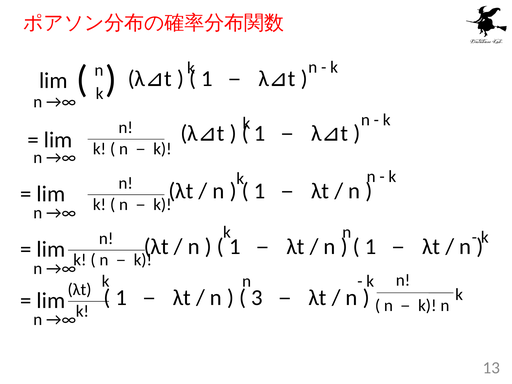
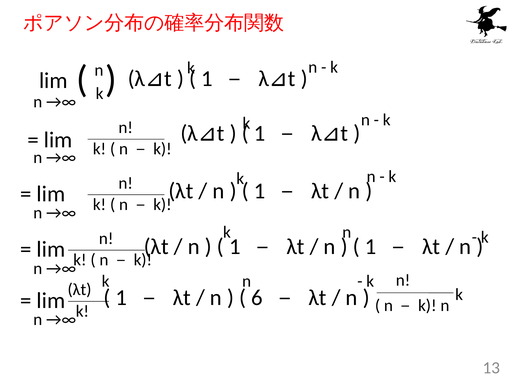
3: 3 -> 6
